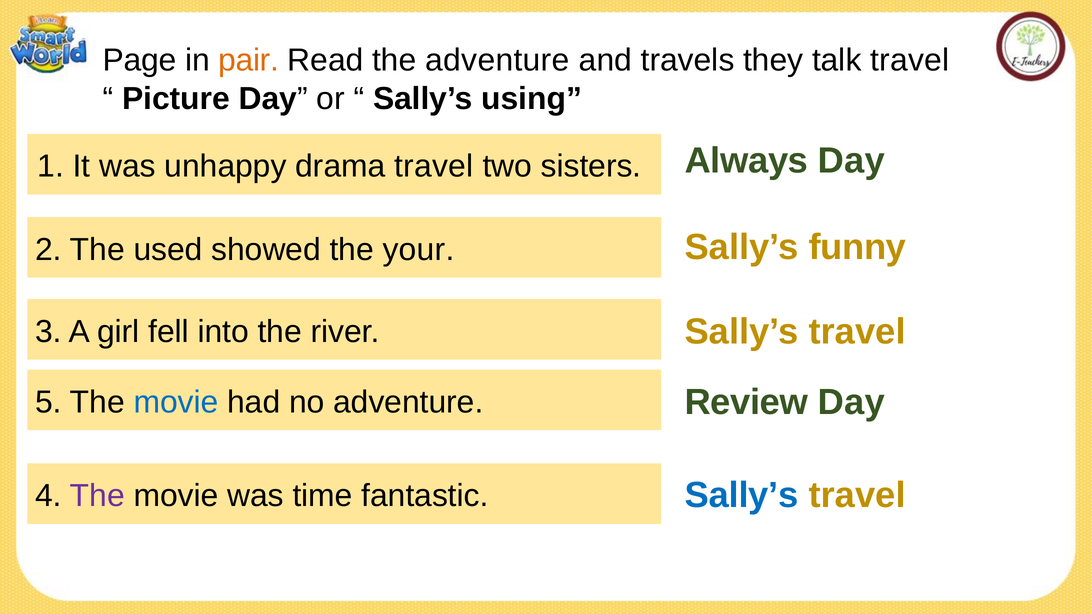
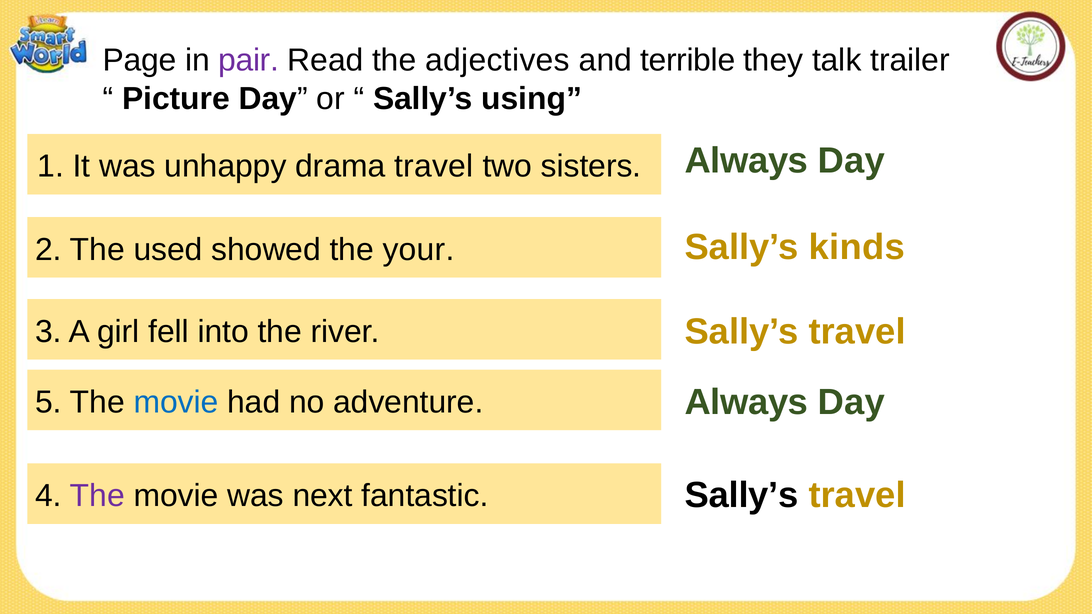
pair colour: orange -> purple
the adventure: adventure -> adjectives
travels: travels -> terrible
talk travel: travel -> trailer
funny: funny -> kinds
Review at (746, 402): Review -> Always
Sally’s at (742, 495) colour: blue -> black
time: time -> next
